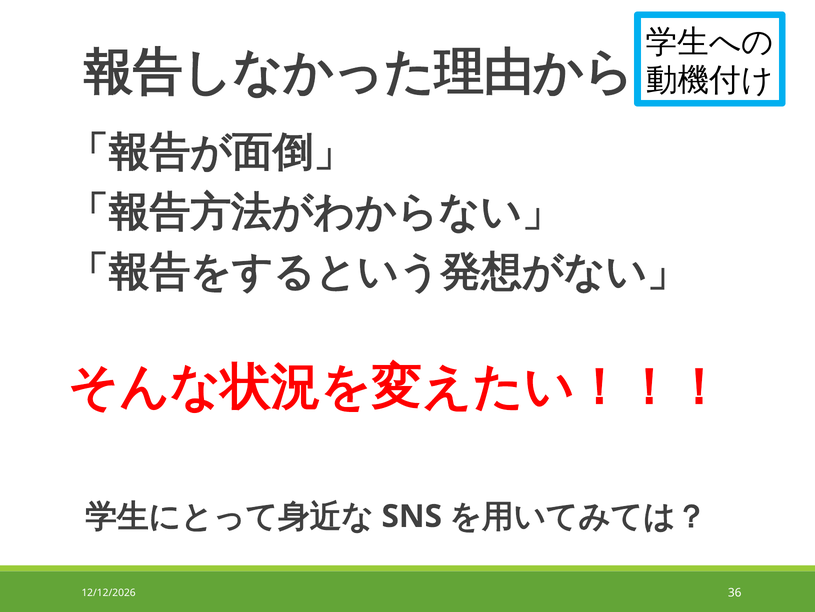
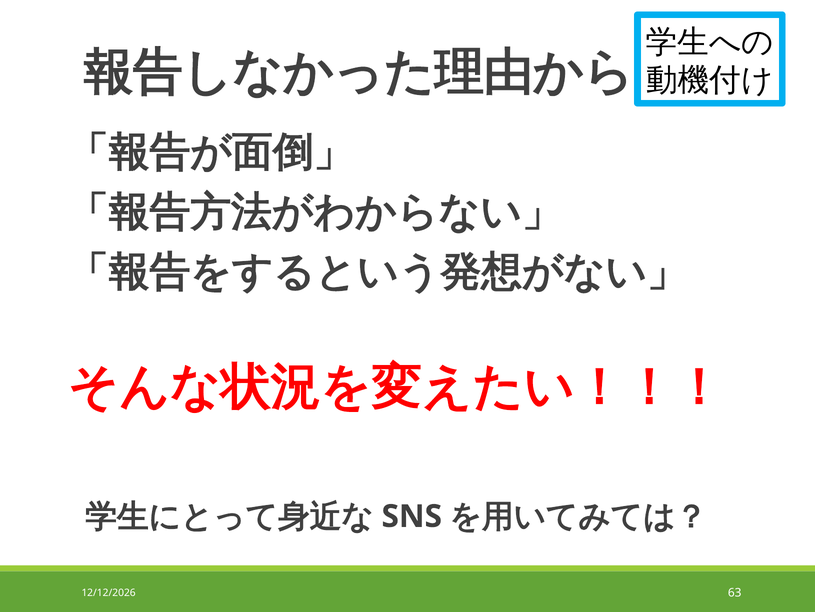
36: 36 -> 63
